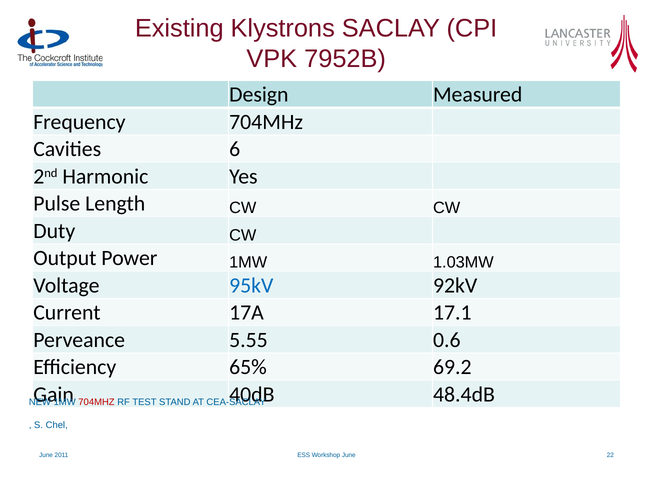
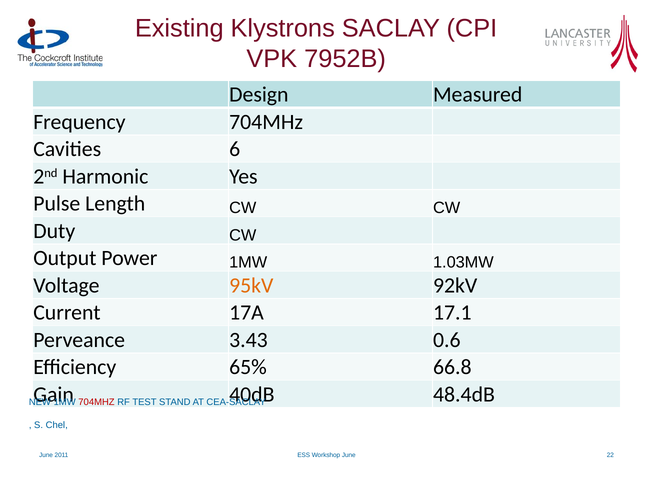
95kV colour: blue -> orange
5.55: 5.55 -> 3.43
69.2: 69.2 -> 66.8
